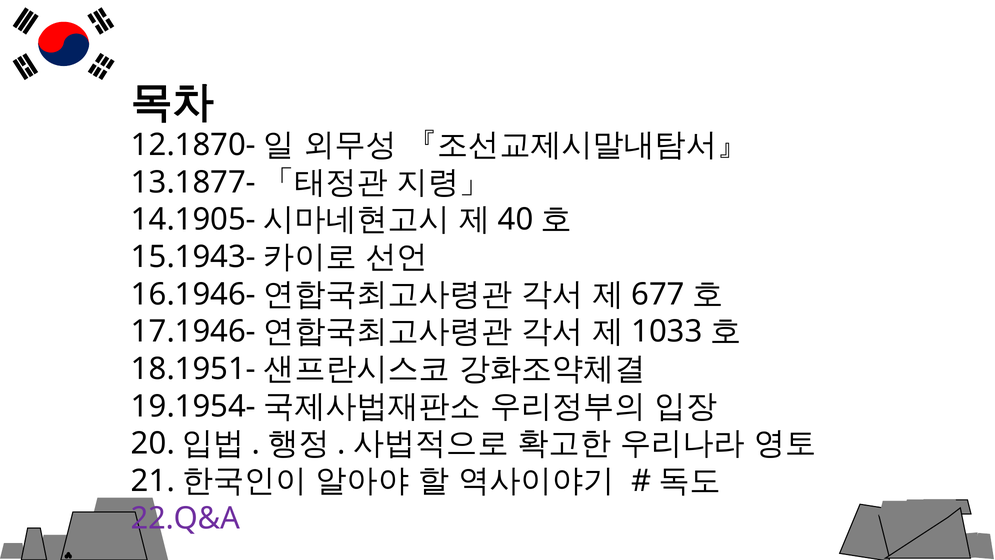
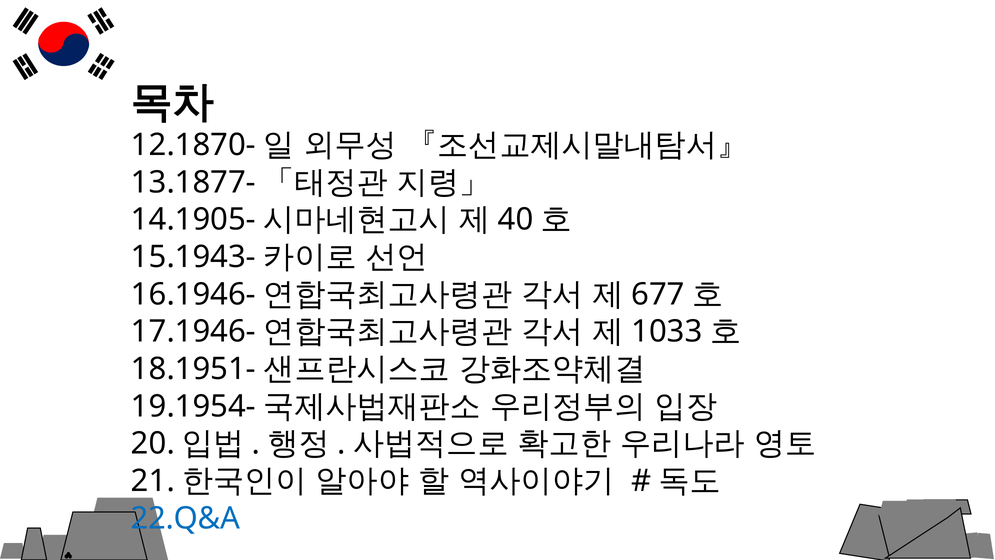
22.Q&A colour: purple -> blue
